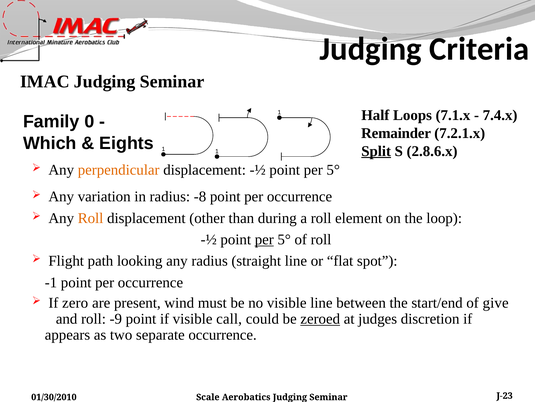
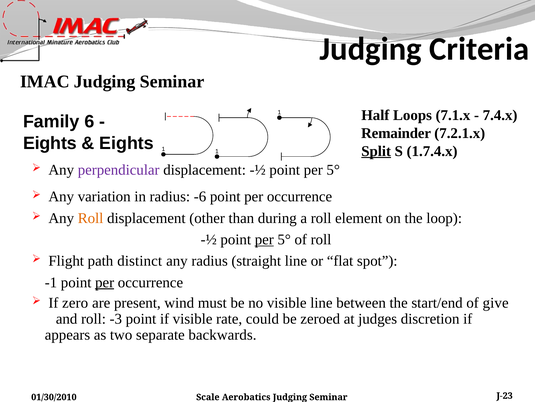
0: 0 -> 6
Which at (50, 143): Which -> Eights
2.8.6.x: 2.8.6.x -> 1.7.4.x
perpendicular colour: orange -> purple
-8: -8 -> -6
looking: looking -> distinct
per at (105, 282) underline: none -> present
-9: -9 -> -3
call: call -> rate
zeroed underline: present -> none
separate occurrence: occurrence -> backwards
